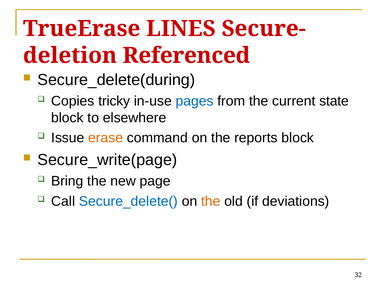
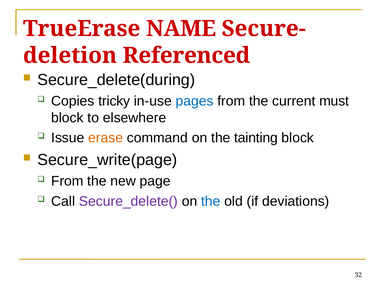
LINES: LINES -> NAME
state: state -> must
reports: reports -> tainting
Bring at (67, 182): Bring -> From
Secure_delete( colour: blue -> purple
the at (211, 202) colour: orange -> blue
